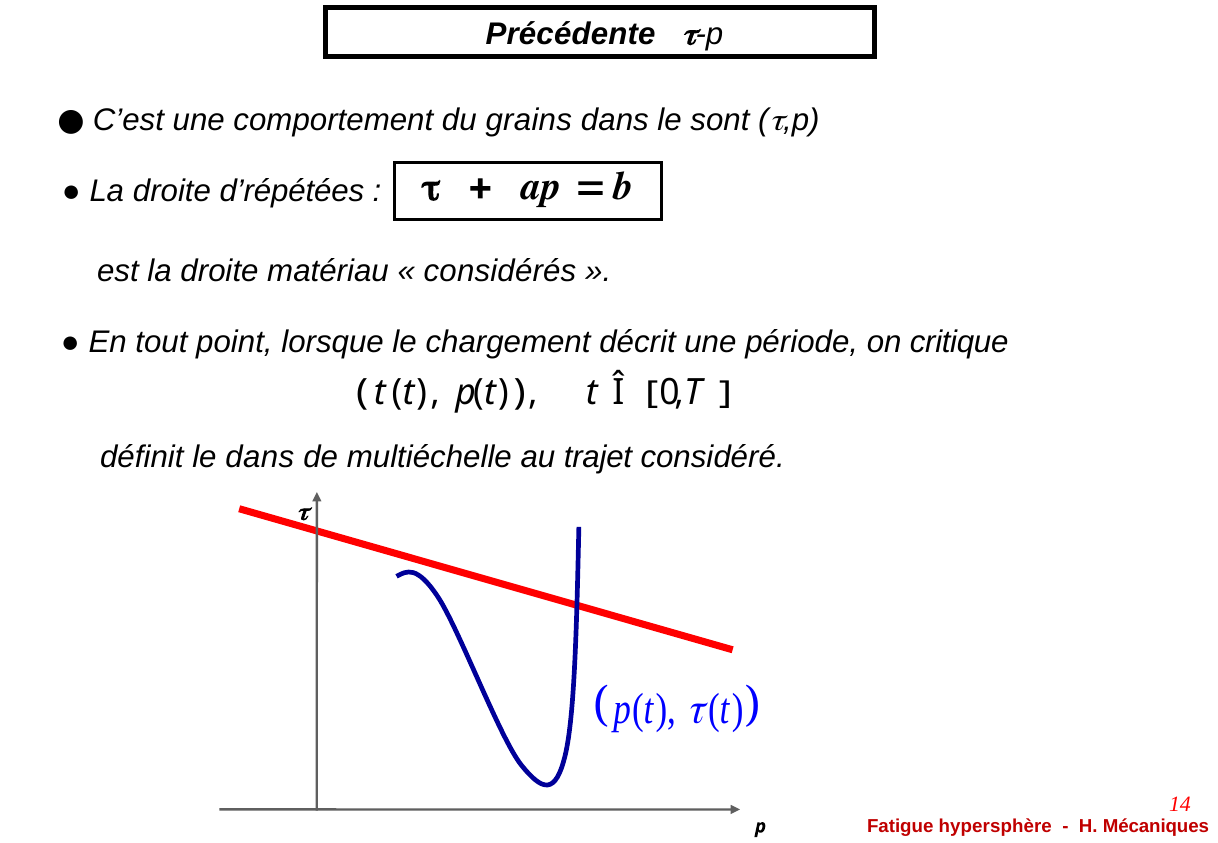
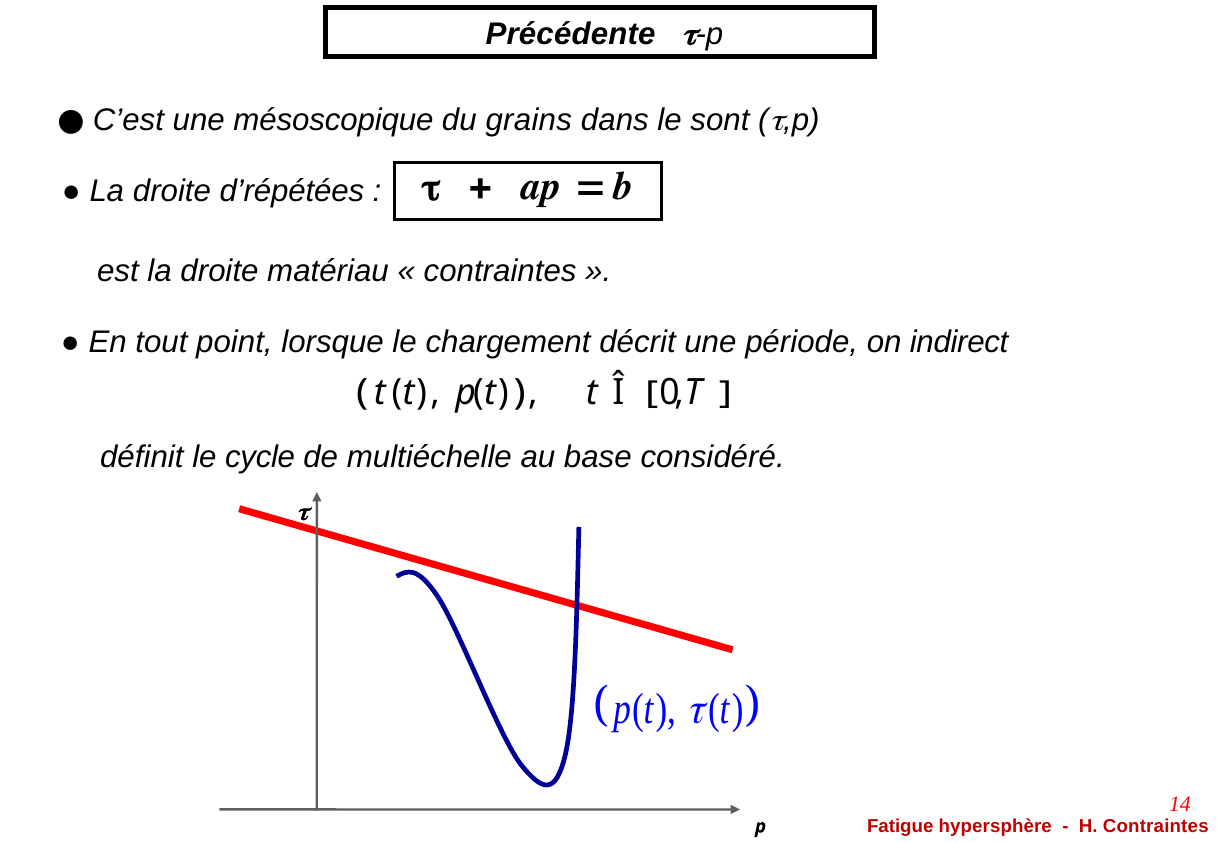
comportement: comportement -> mésoscopique
considérés at (500, 271): considérés -> contraintes
critique: critique -> indirect
le dans: dans -> cycle
trajet: trajet -> base
H Mécaniques: Mécaniques -> Contraintes
